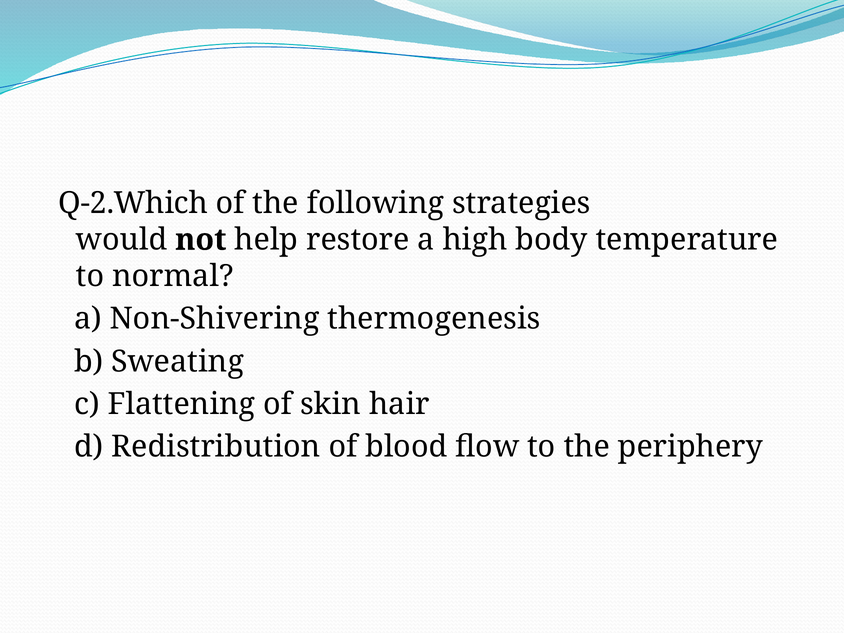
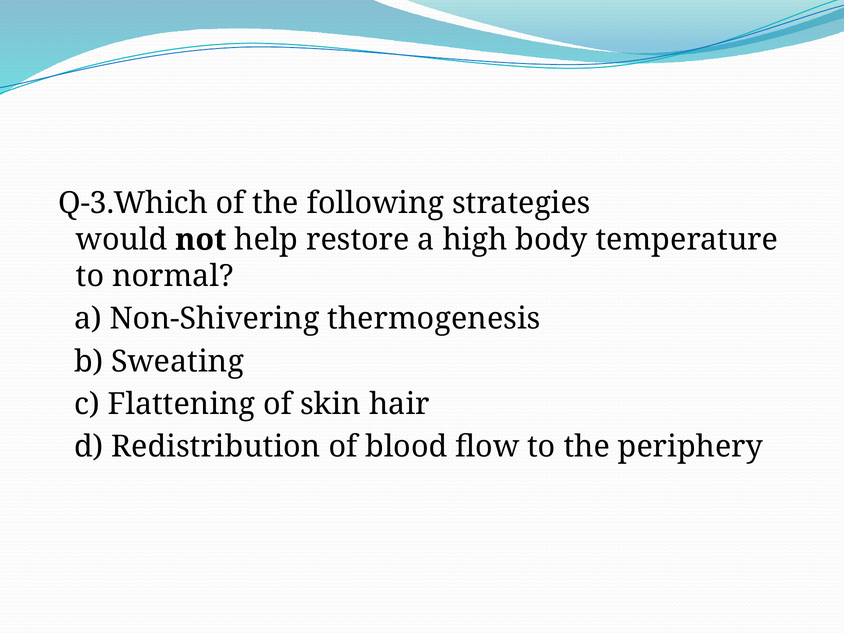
Q-2.Which: Q-2.Which -> Q-3.Which
